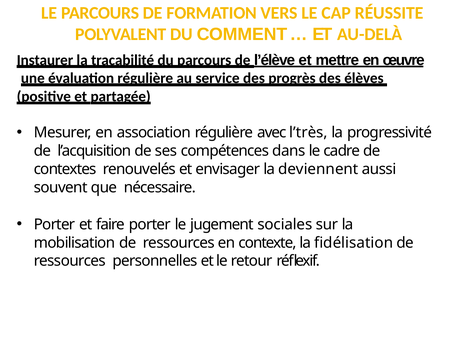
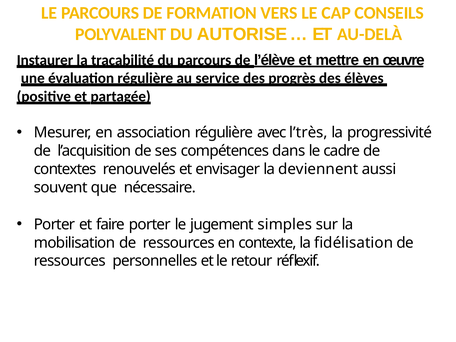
RÉUSSITE: RÉUSSITE -> CONSEILS
COMMENT: COMMENT -> AUTORISE
sociales: sociales -> simples
